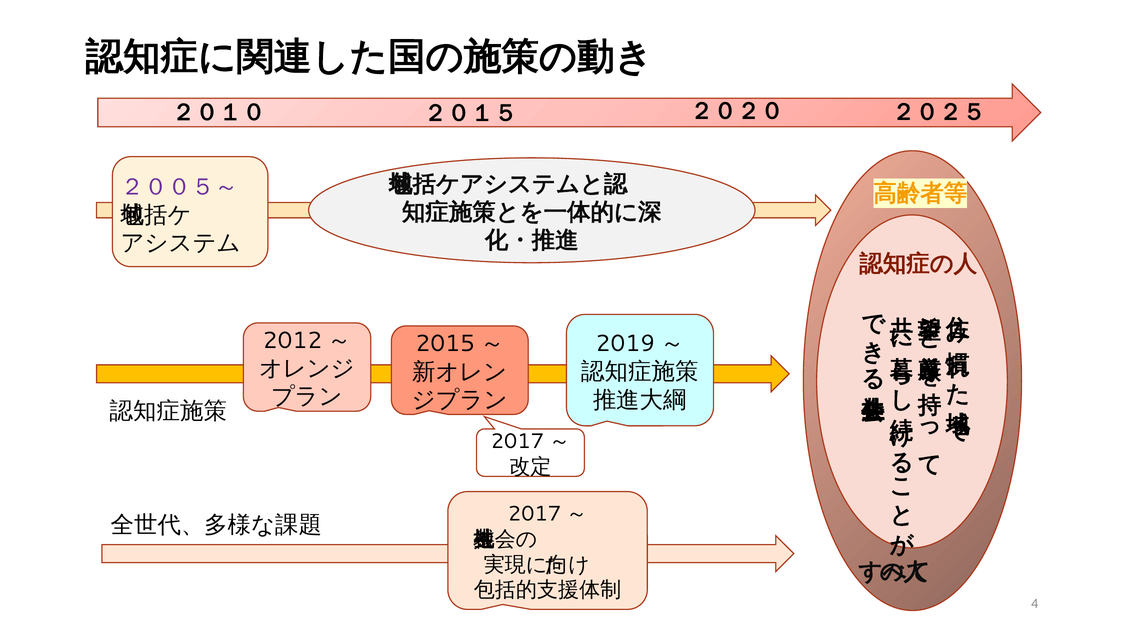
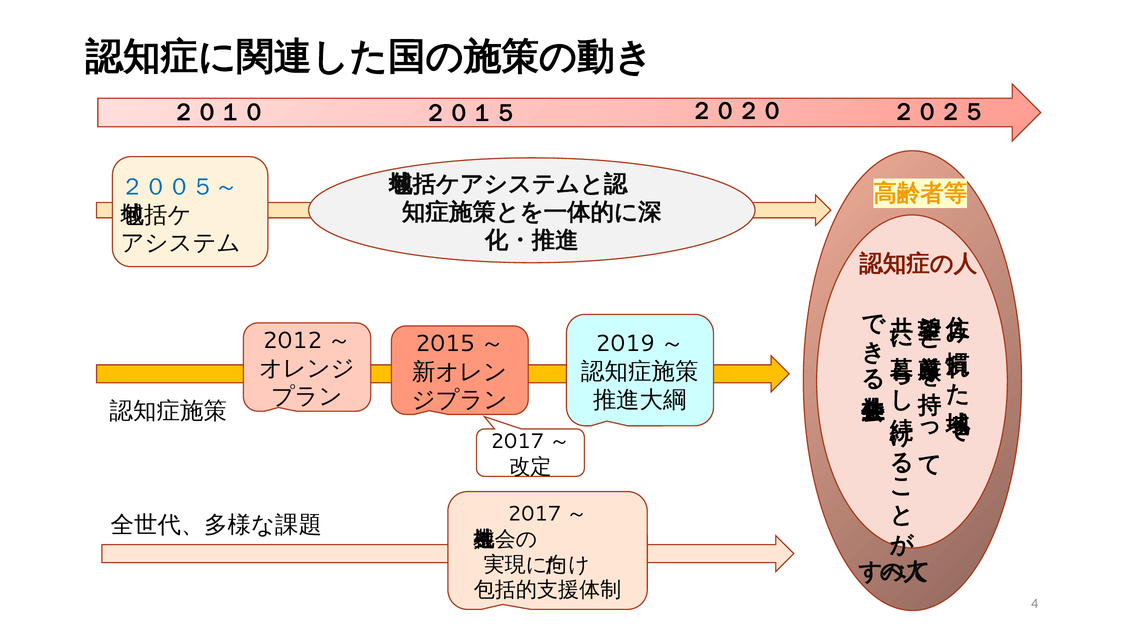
２００５～ colour: purple -> blue
